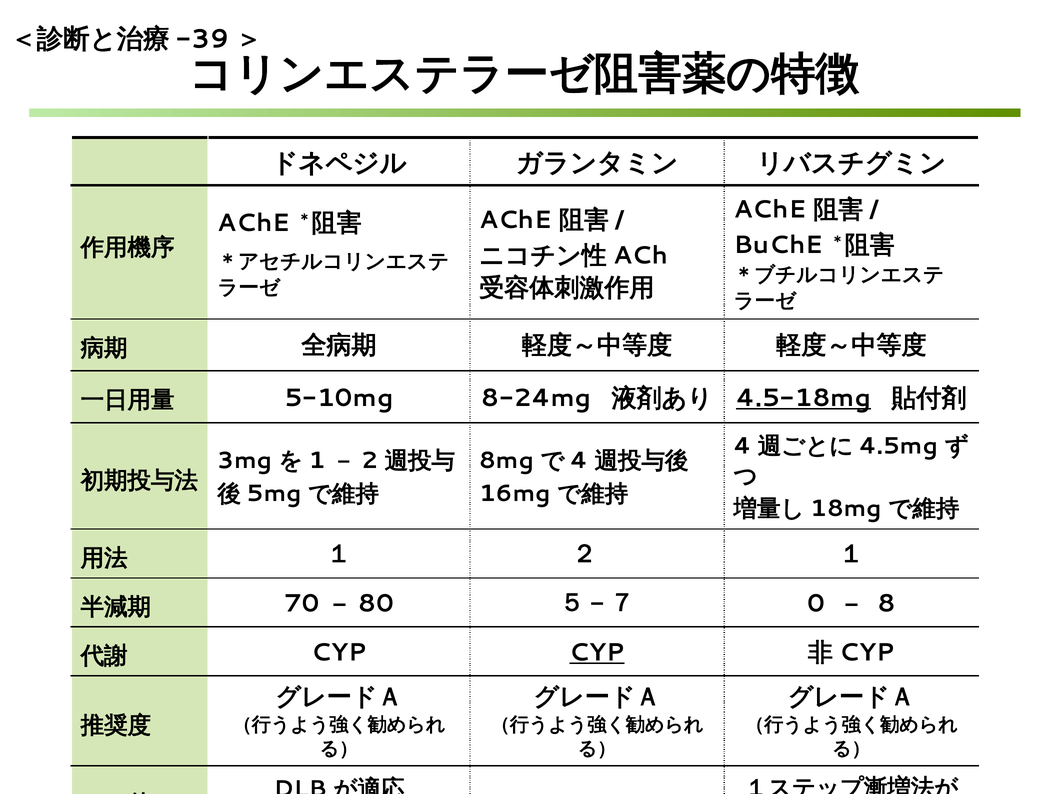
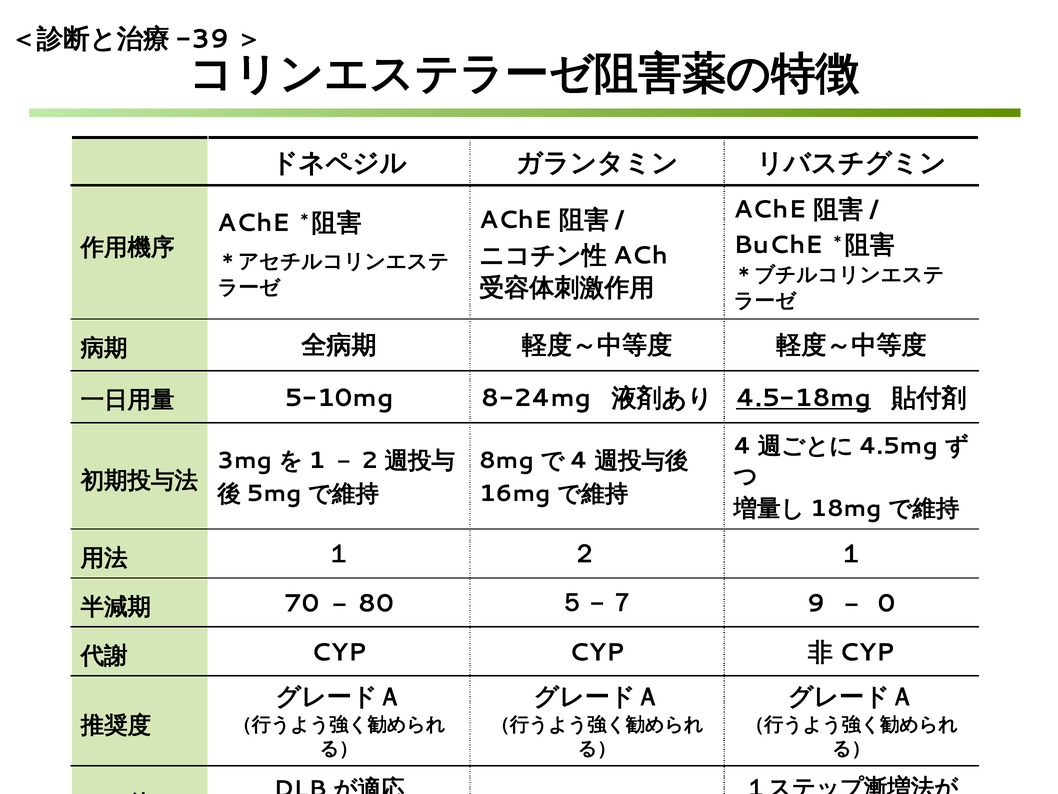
0: 0 -> 9
8: 8 -> 0
CYP at (597, 652) underline: present -> none
